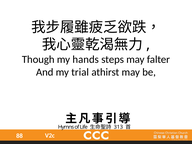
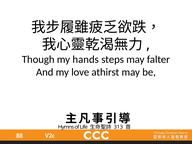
trial: trial -> love
